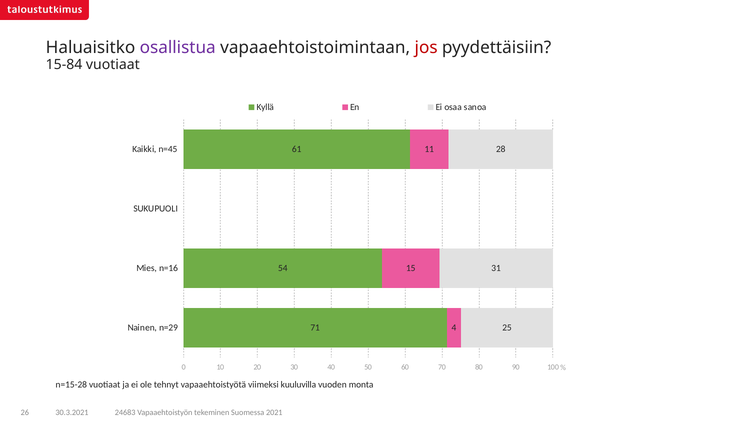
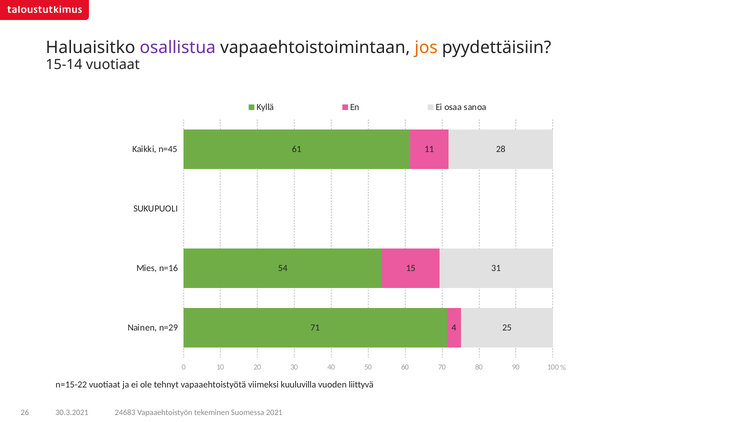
jos colour: red -> orange
15-84: 15-84 -> 15-14
n=15-28: n=15-28 -> n=15-22
monta: monta -> liittyvä
